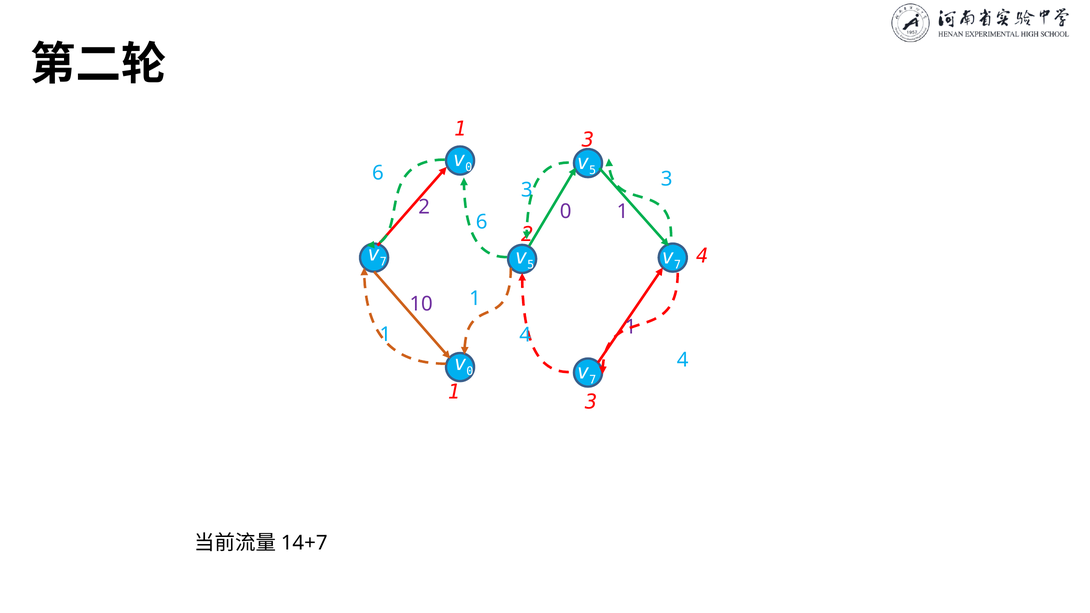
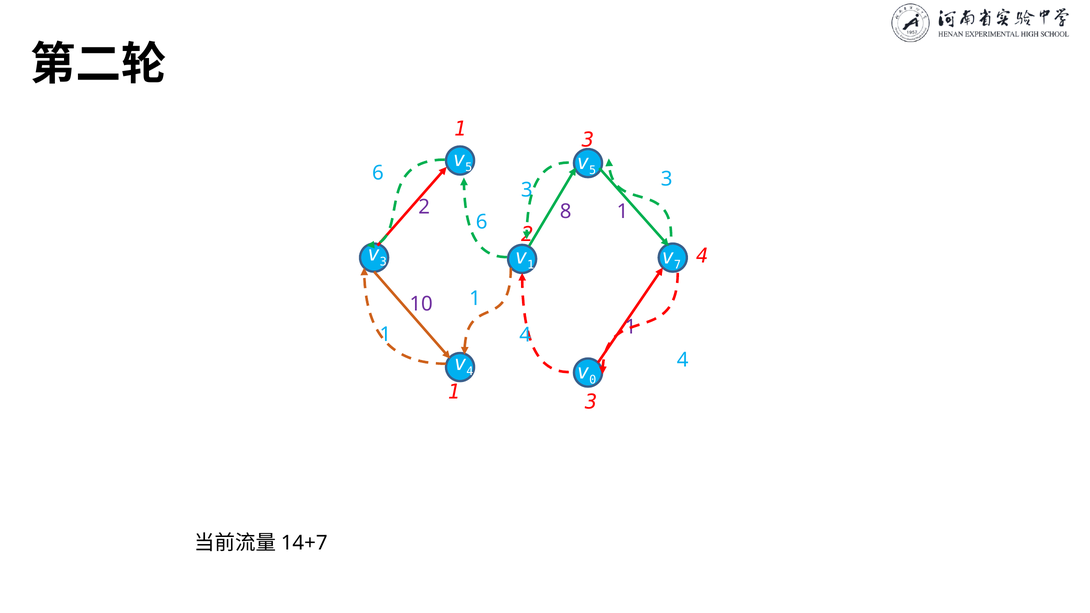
0 at (469, 167): 0 -> 5
2 0: 0 -> 8
7 at (383, 262): 7 -> 3
5 at (531, 265): 5 -> 1
0 at (470, 371): 0 -> 4
7 at (593, 380): 7 -> 0
